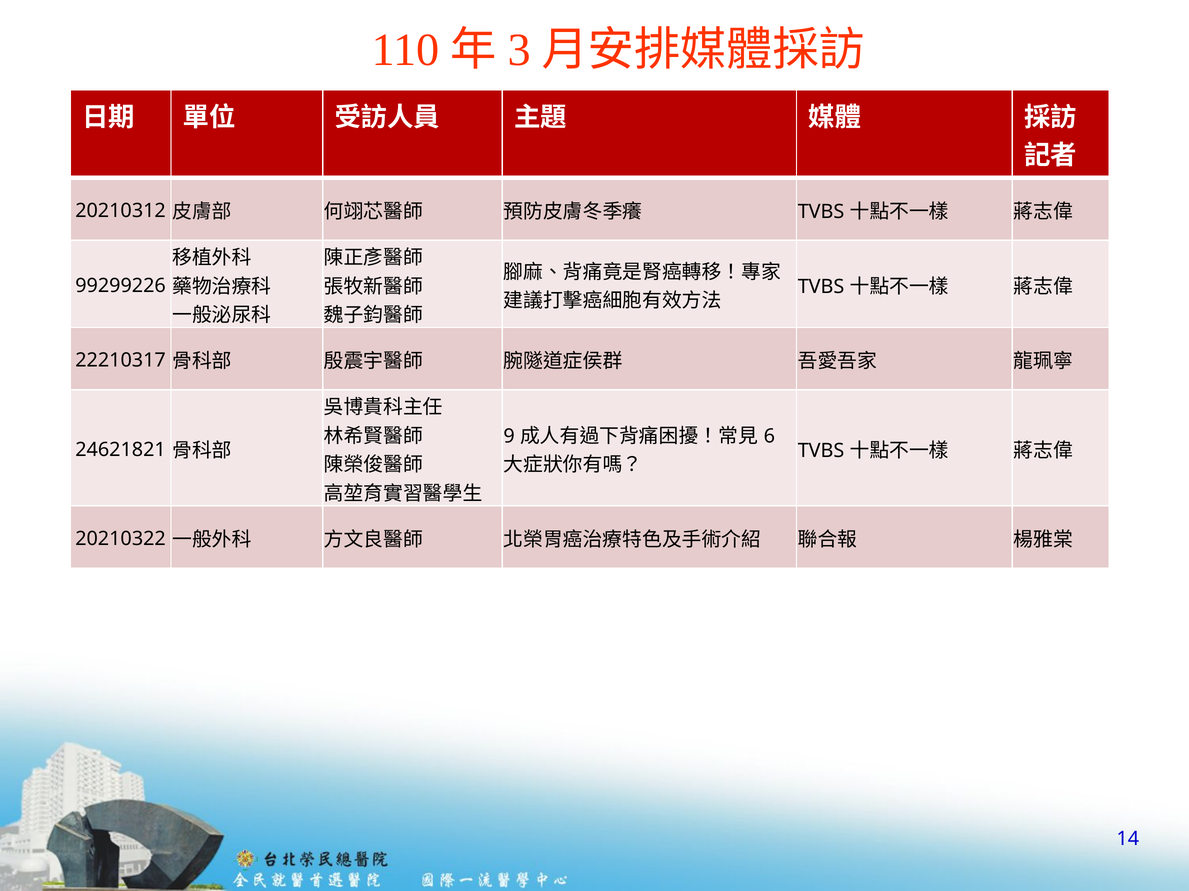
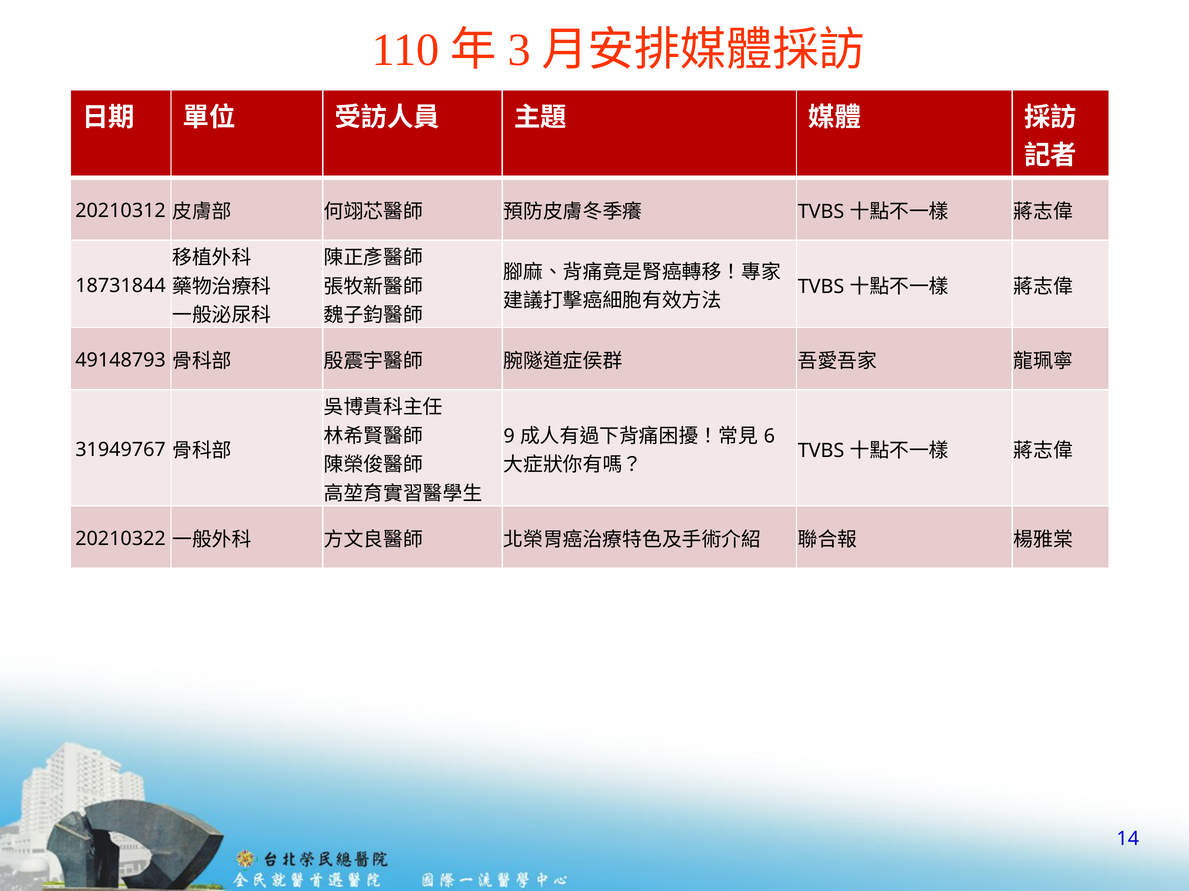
99299226: 99299226 -> 18731844
22210317: 22210317 -> 49148793
24621821: 24621821 -> 31949767
